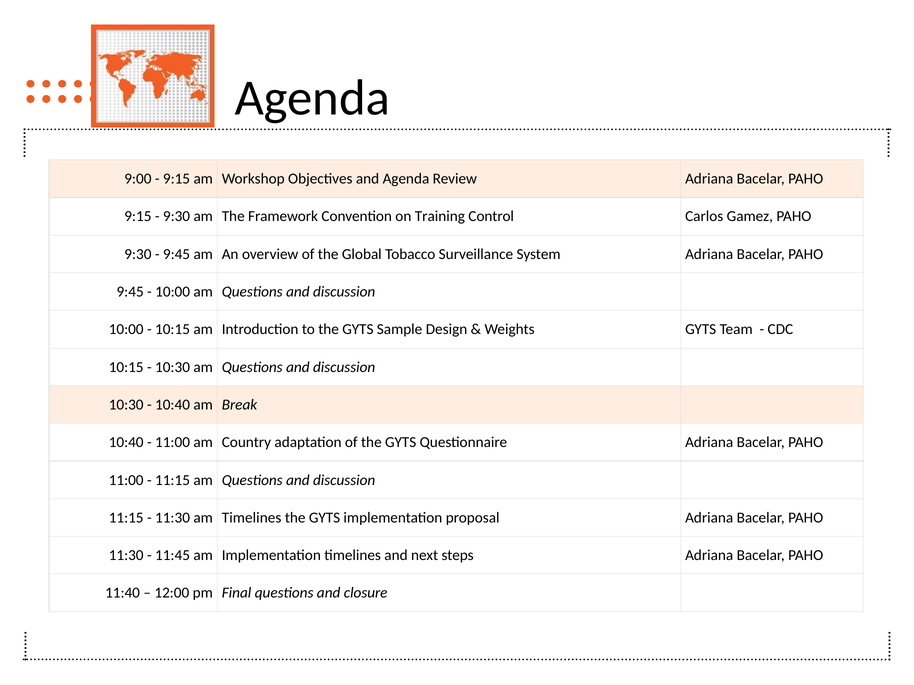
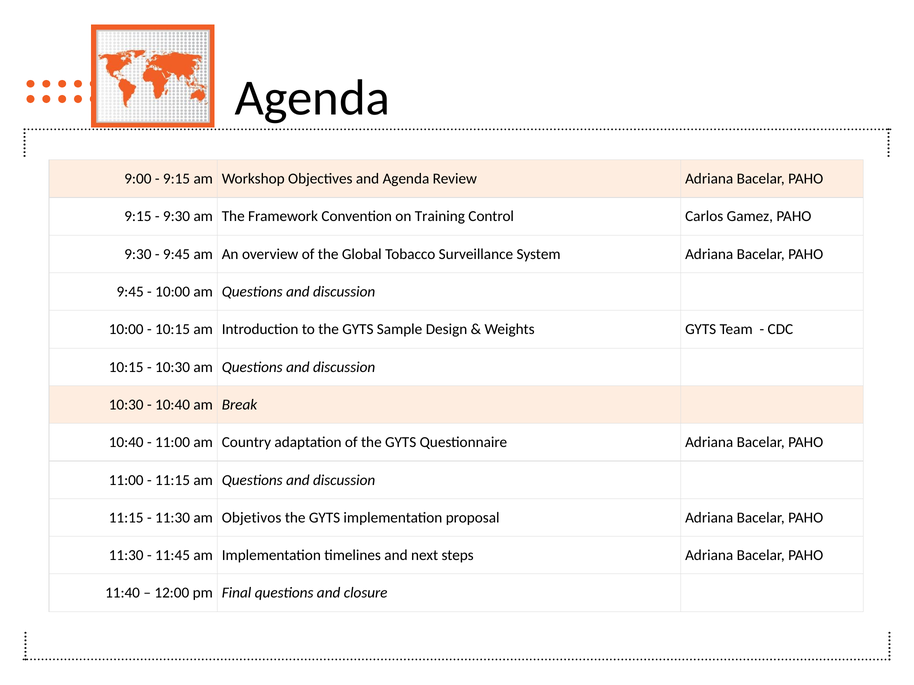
am Timelines: Timelines -> Objetivos
